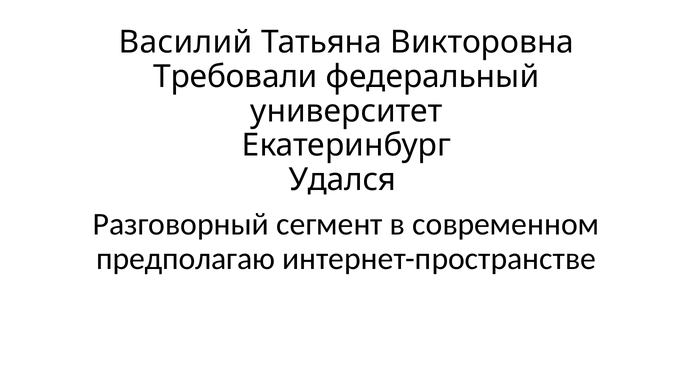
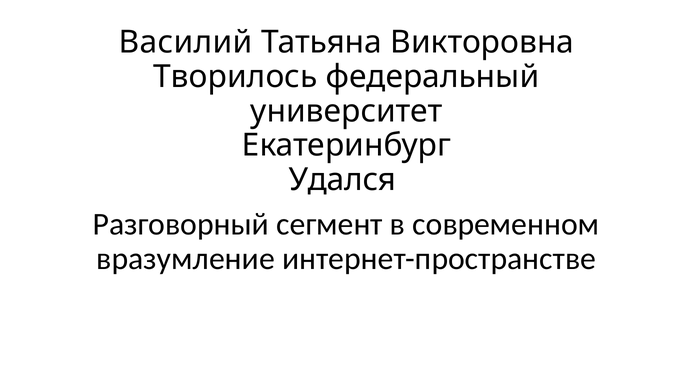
Требовали: Требовали -> Творилось
предполагаю: предполагаю -> вразумление
